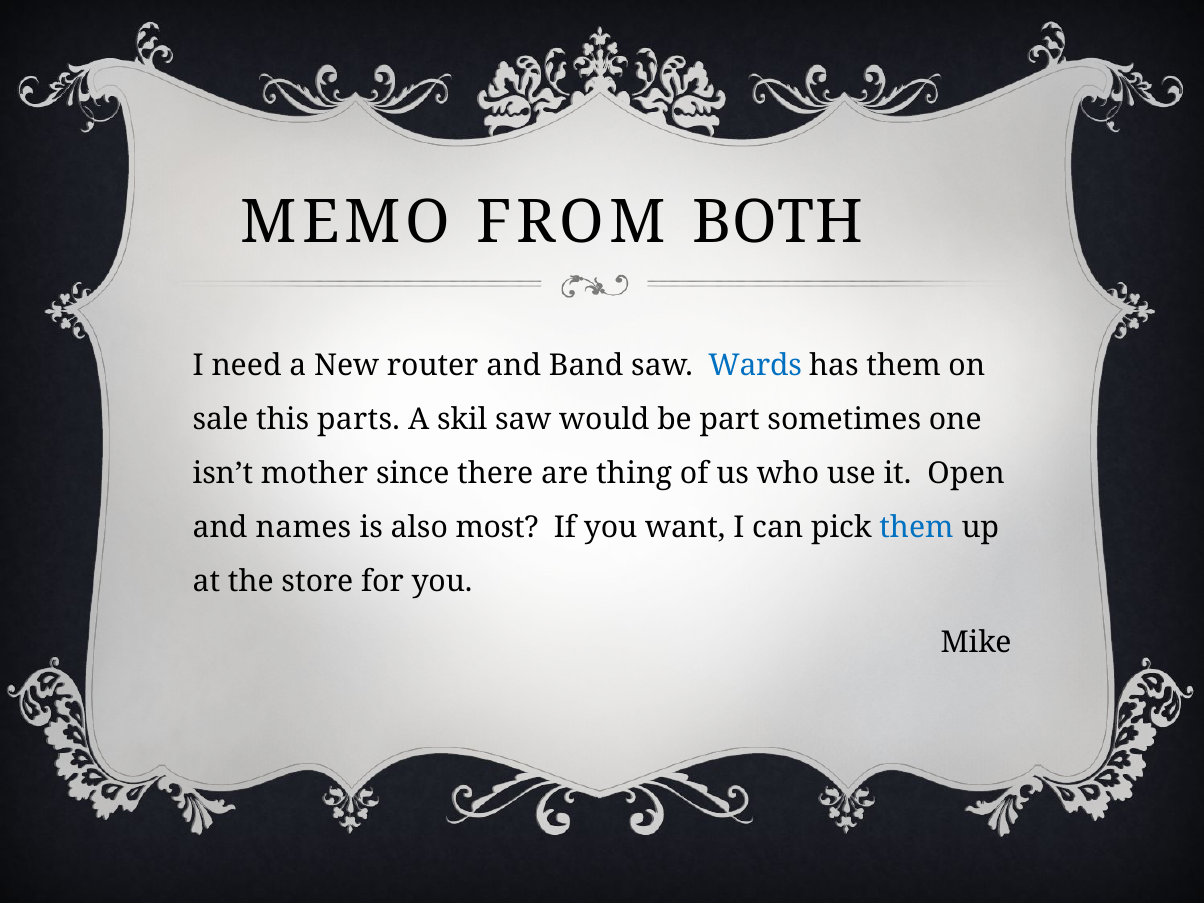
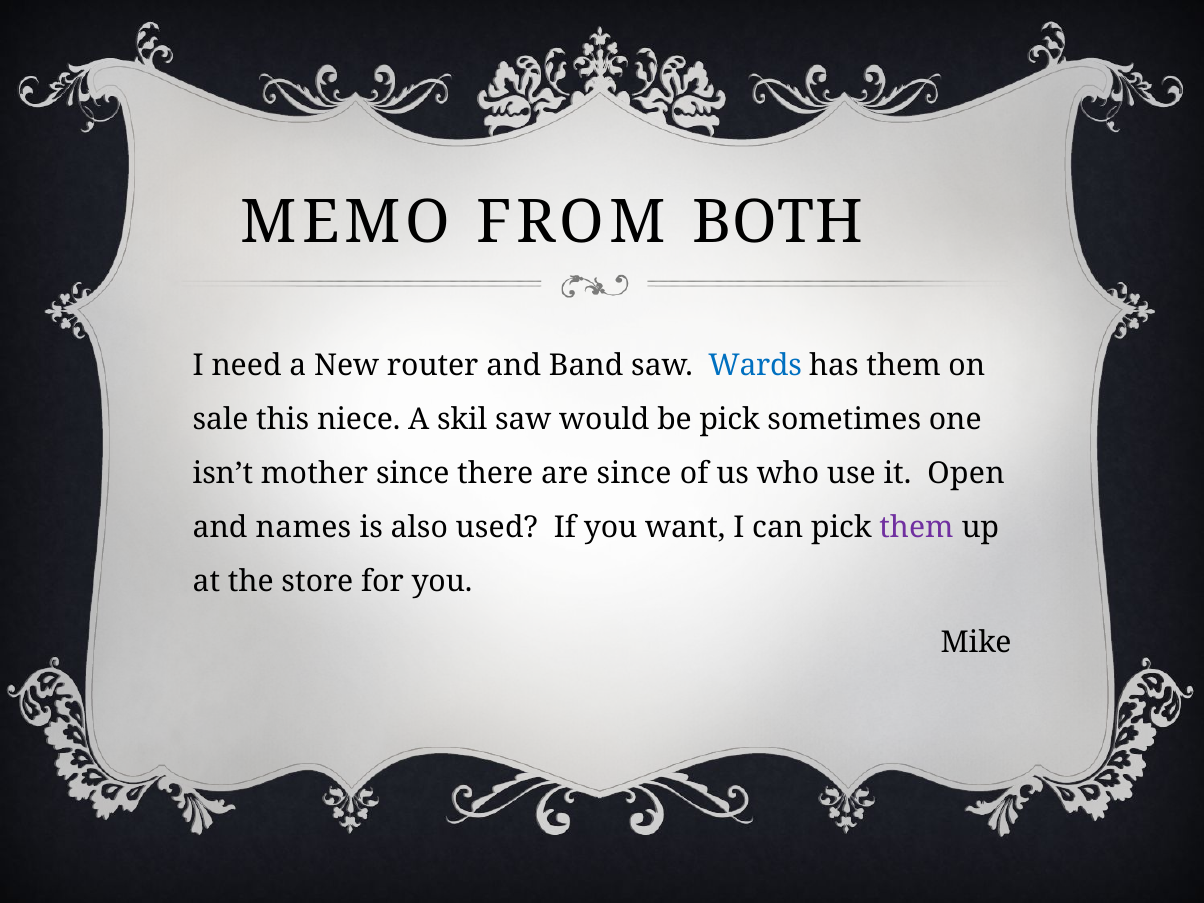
parts: parts -> niece
be part: part -> pick
are thing: thing -> since
most: most -> used
them at (917, 528) colour: blue -> purple
